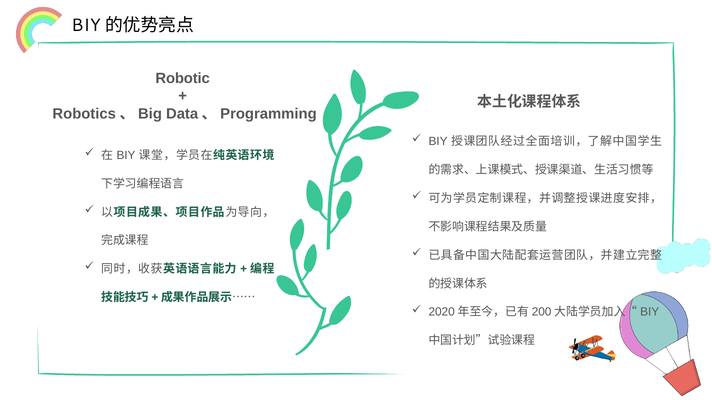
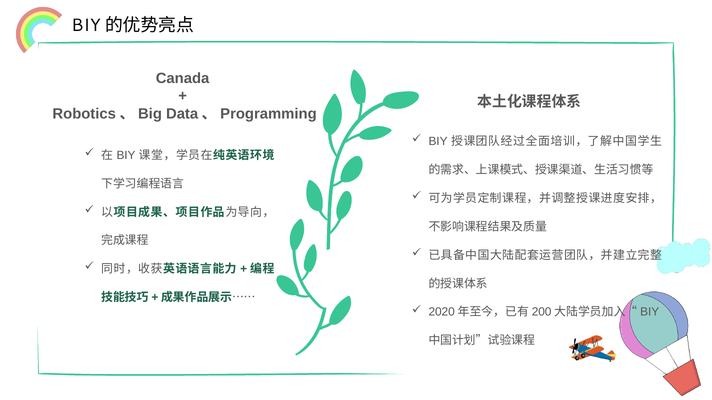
Robotic: Robotic -> Canada
